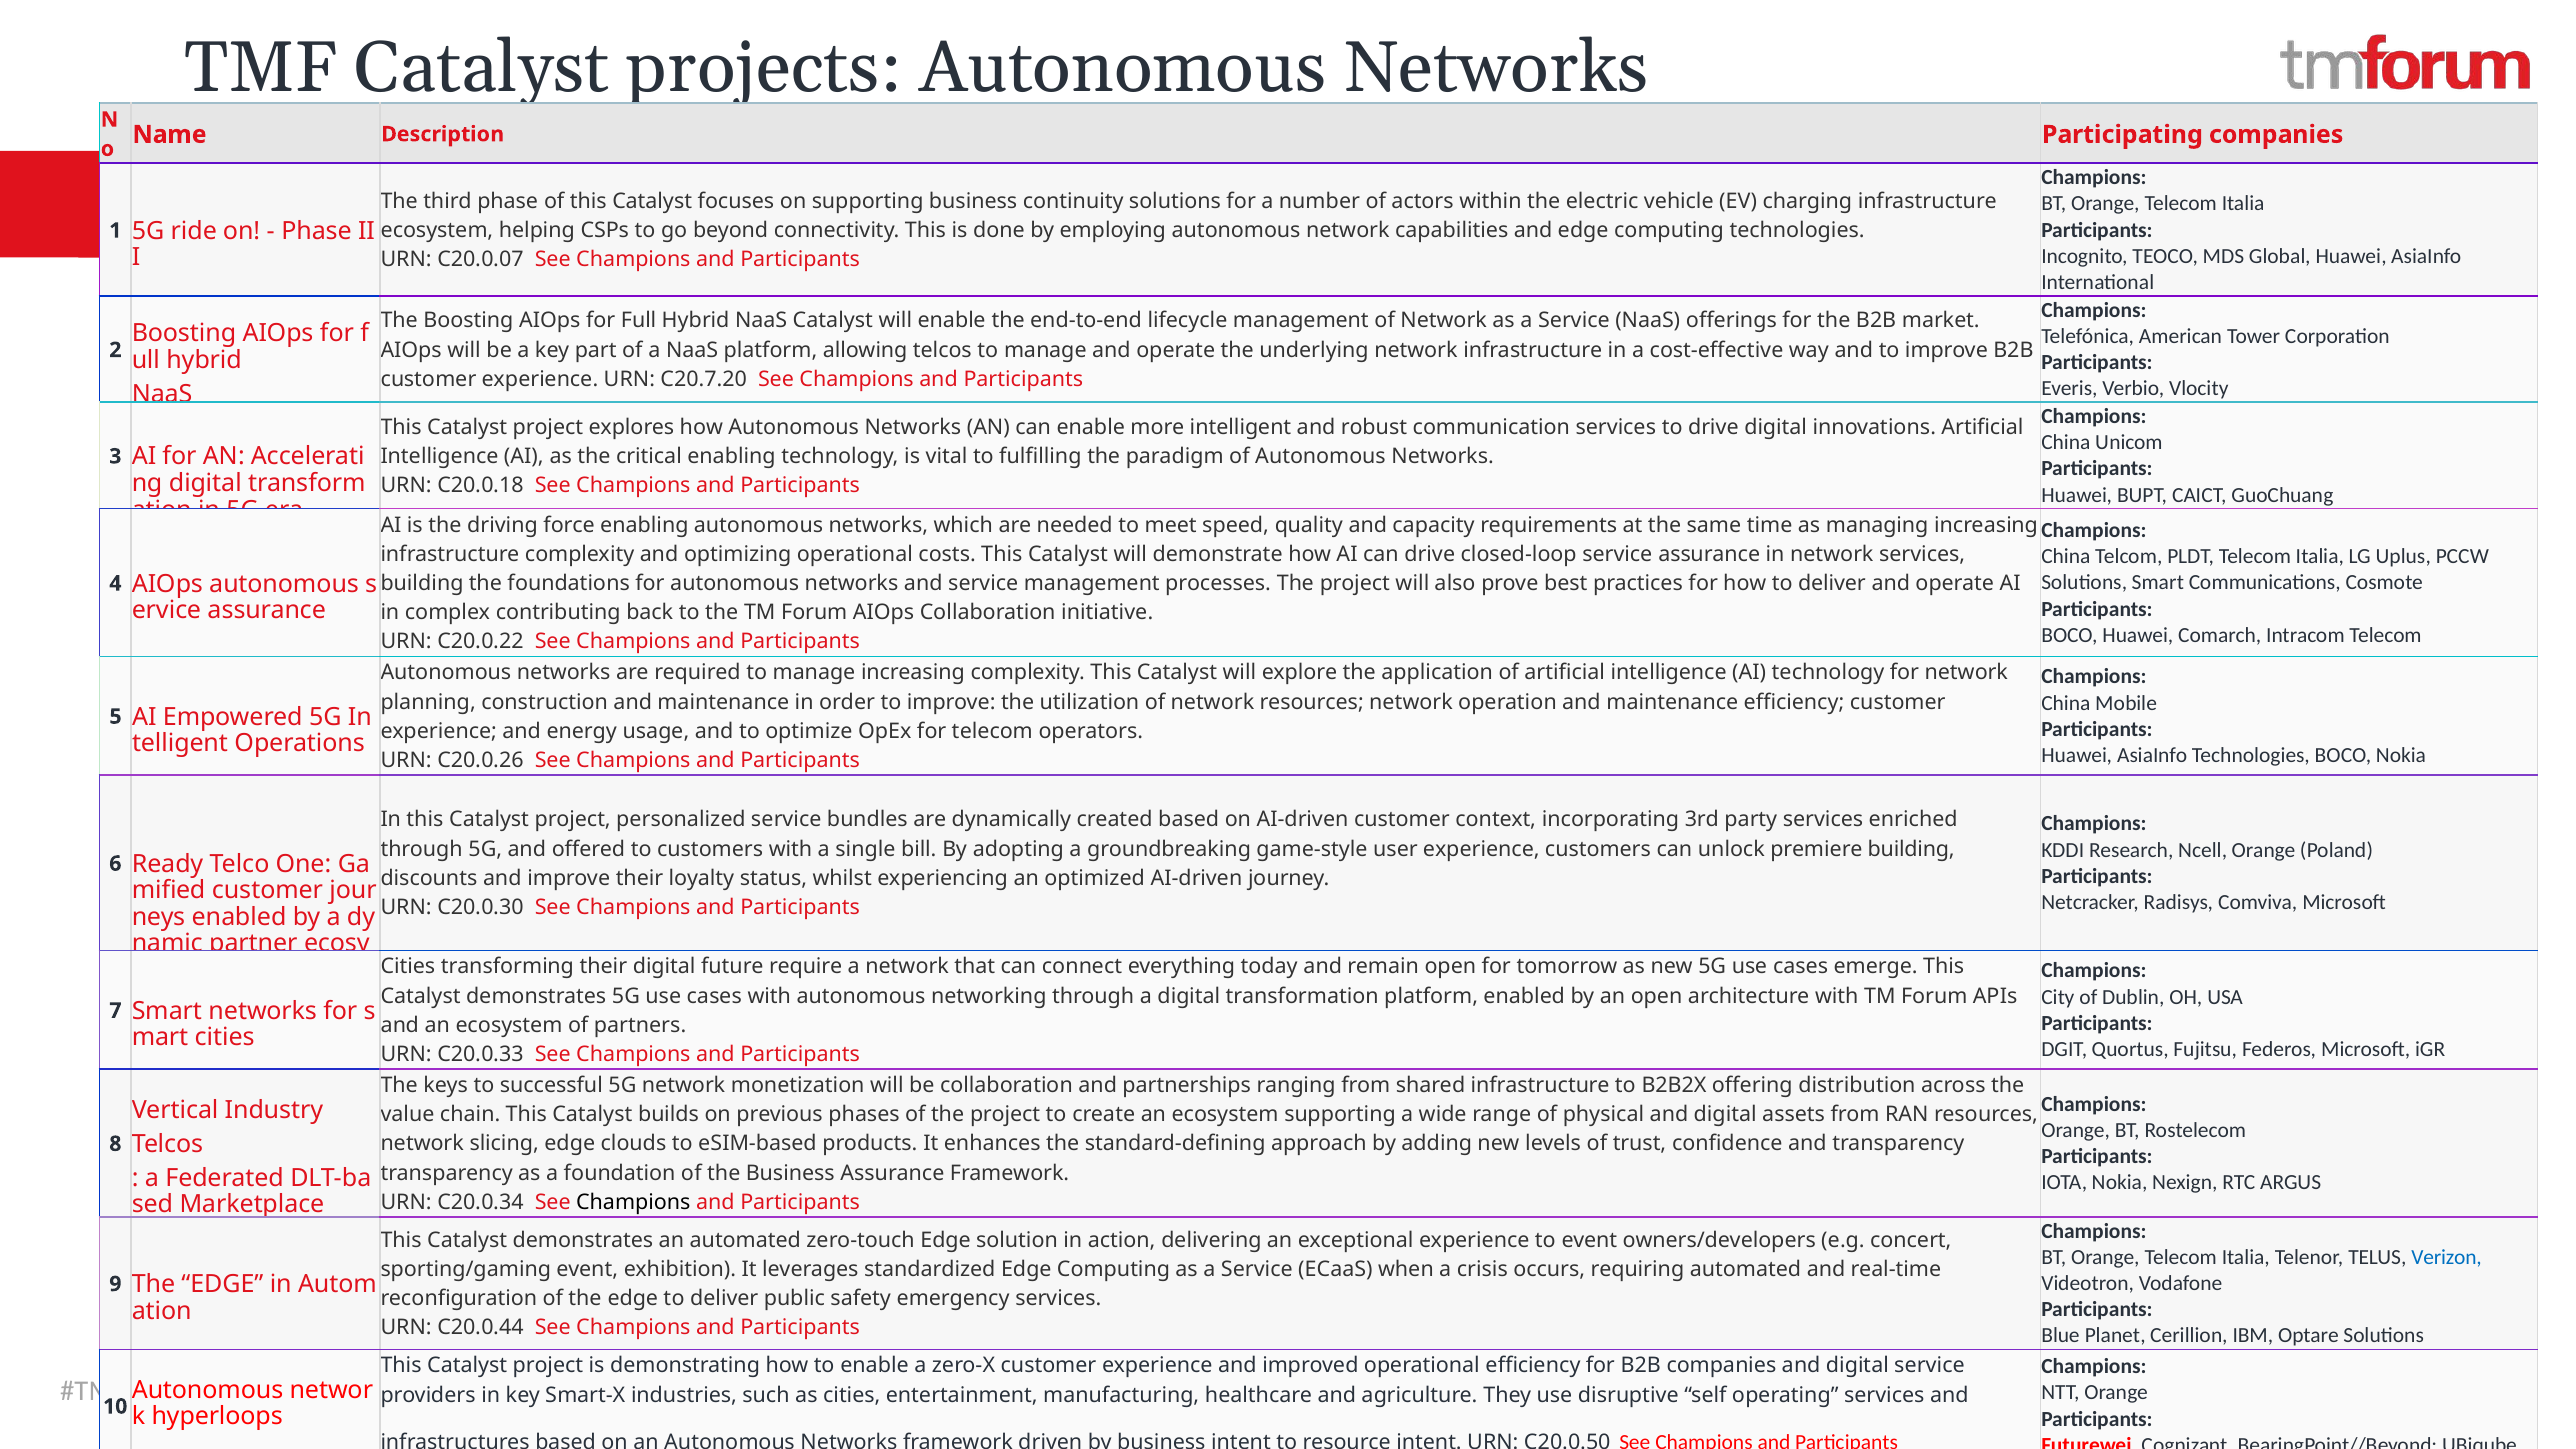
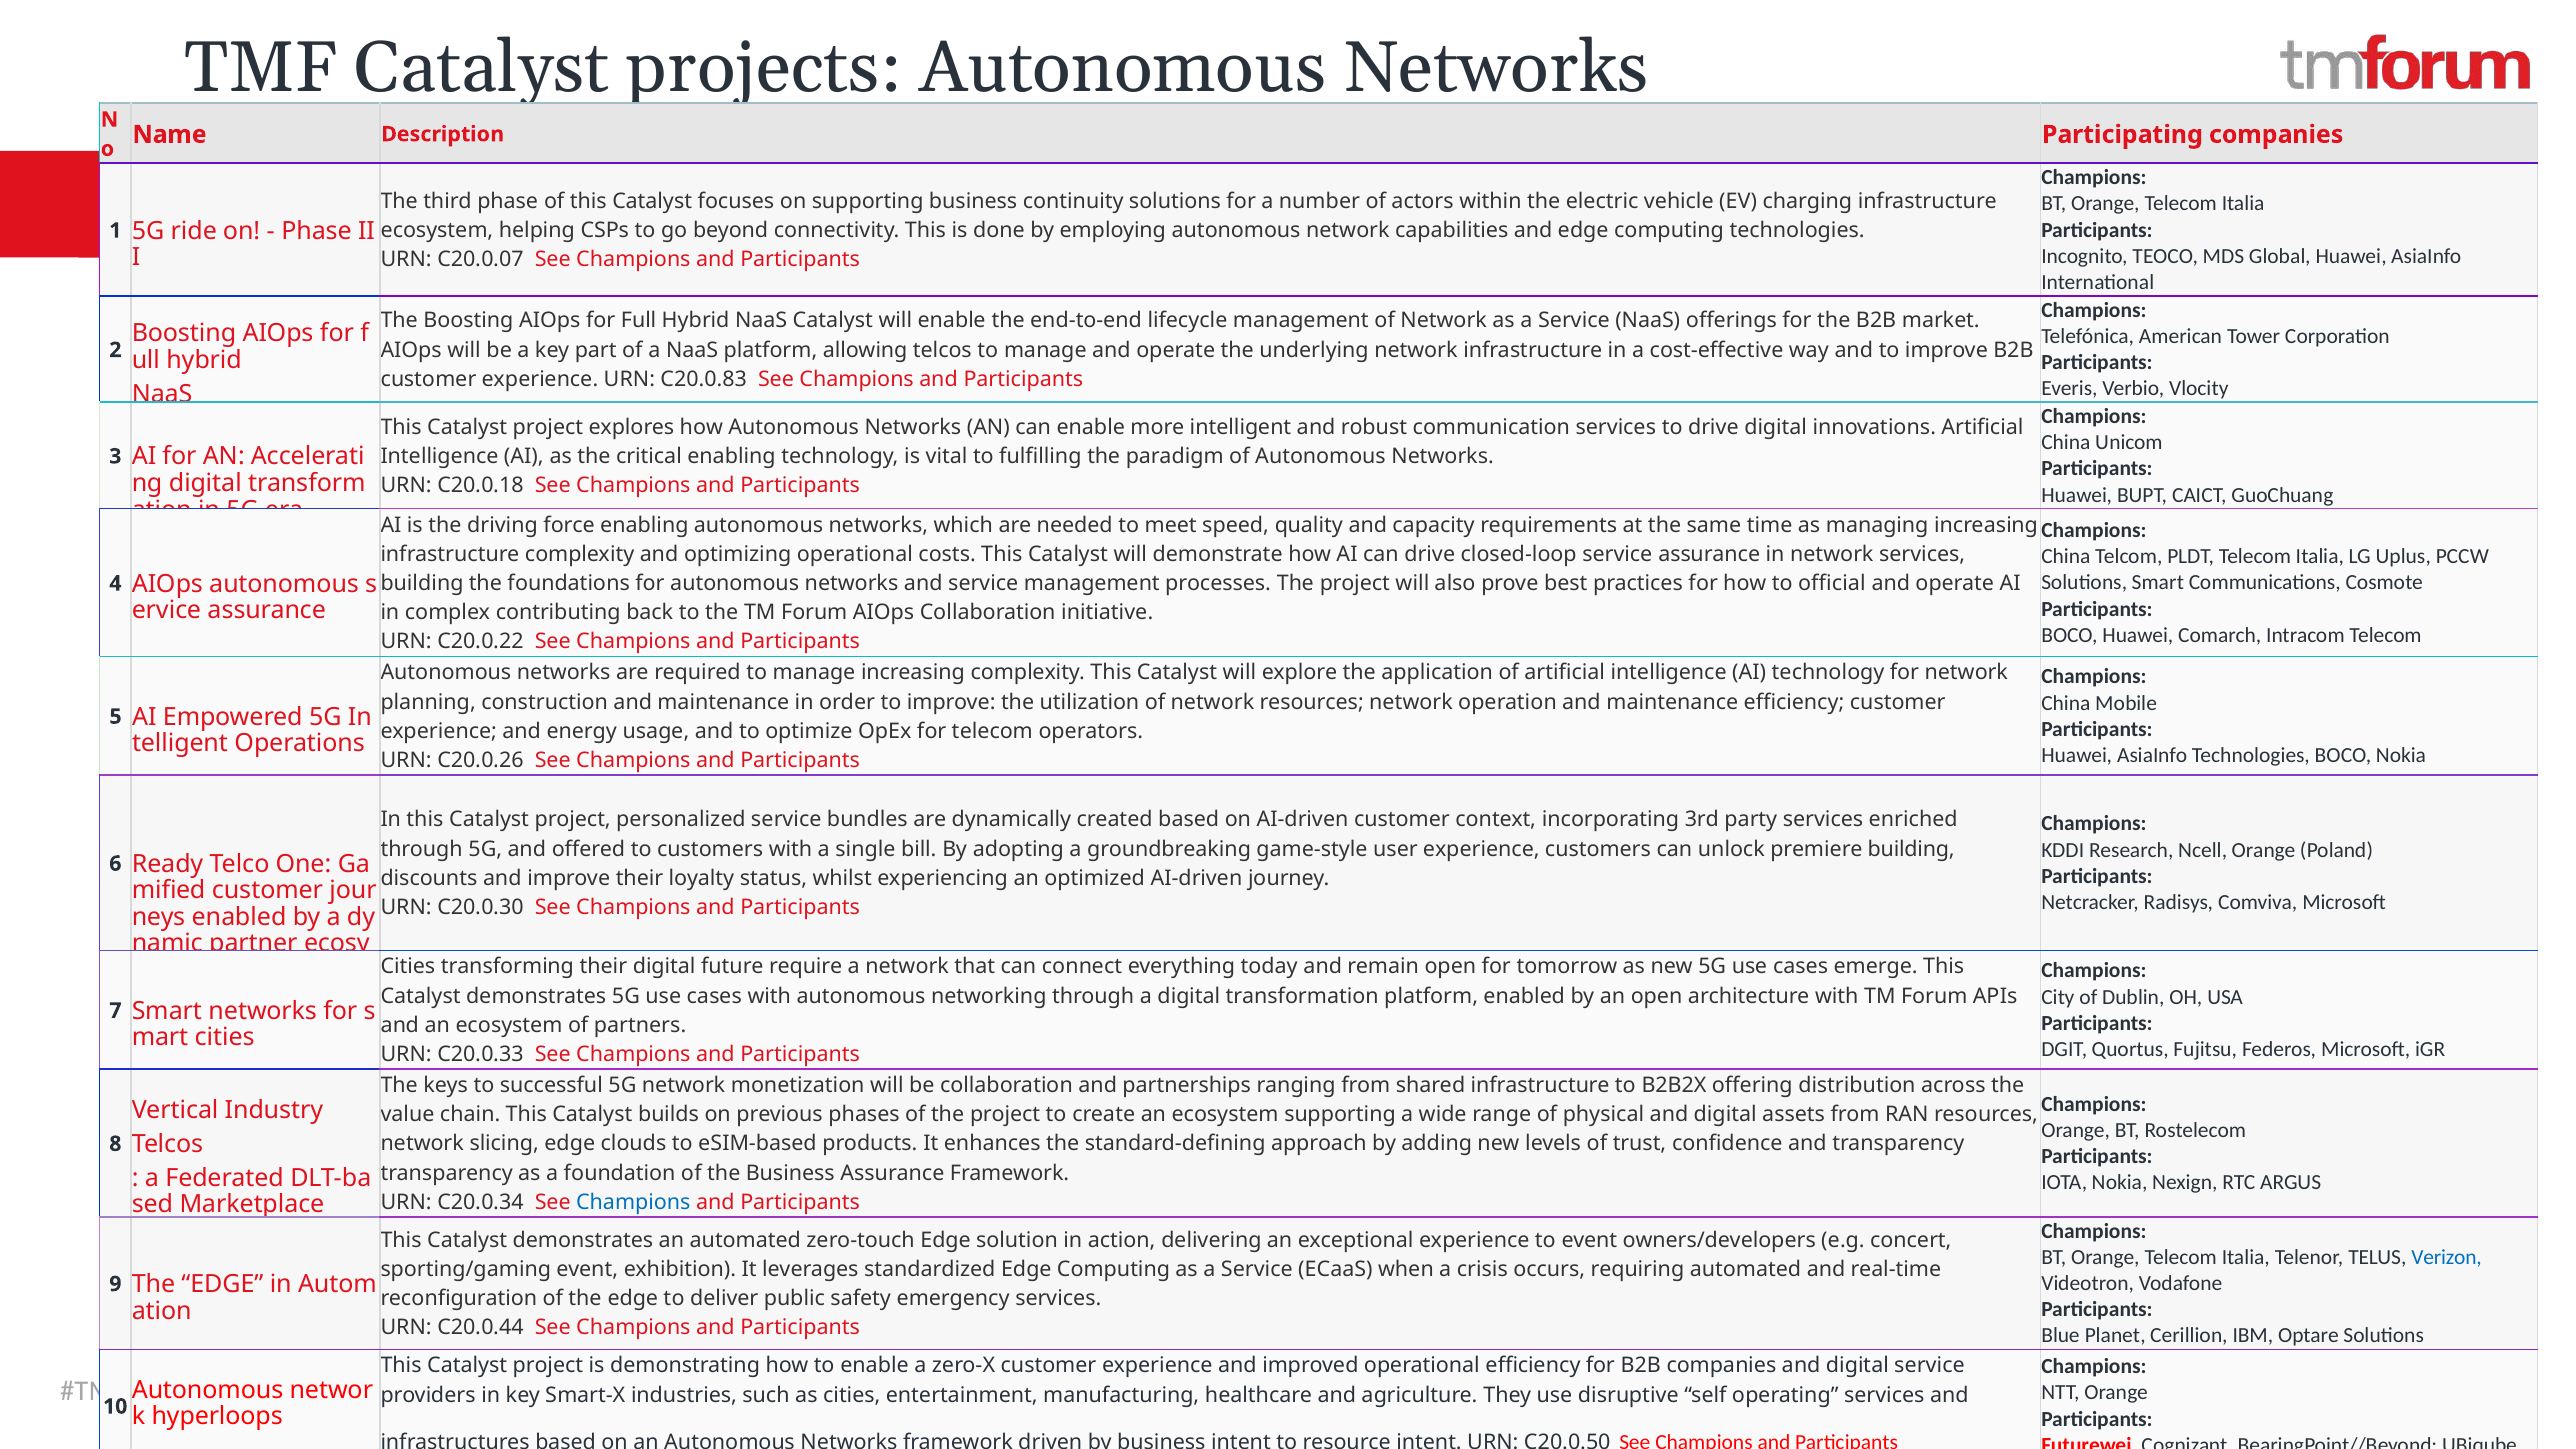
C20.7.20: C20.7.20 -> C20.0.83
how to deliver: deliver -> official
Champions at (633, 1202) colour: black -> blue
